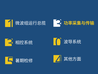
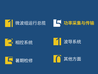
3 at (59, 24): 3 -> 5
0 at (59, 42): 0 -> 1
4: 4 -> 0
